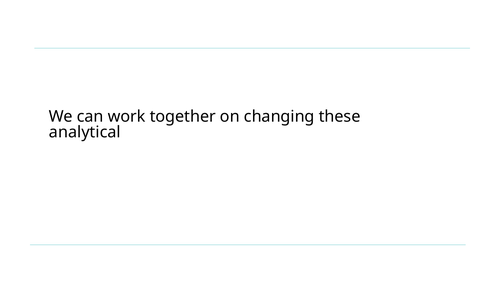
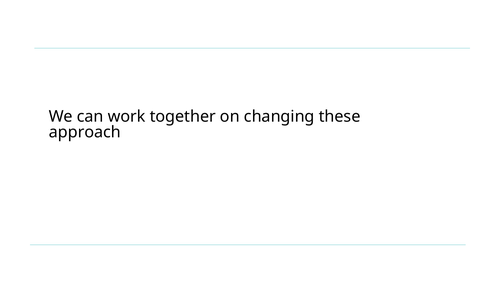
analytical: analytical -> approach
